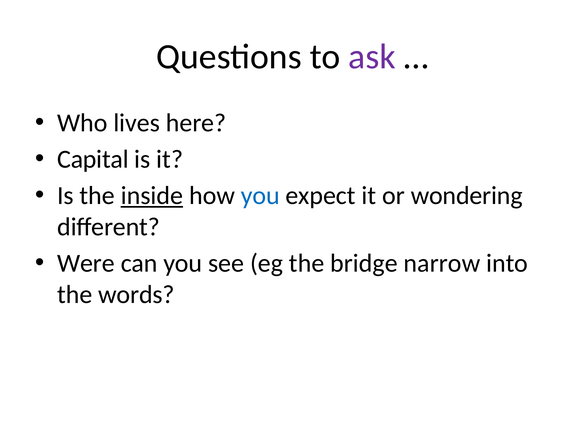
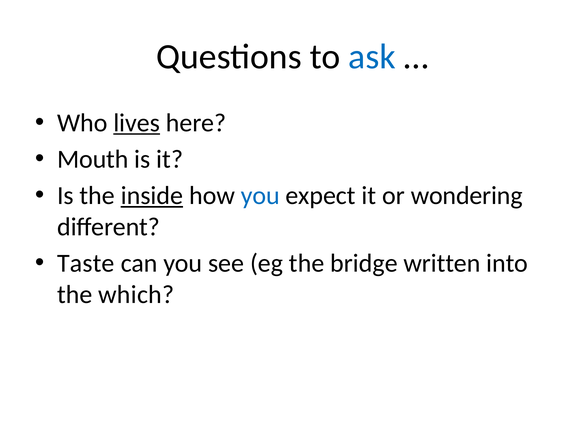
ask colour: purple -> blue
lives underline: none -> present
Capital: Capital -> Mouth
Were: Were -> Taste
narrow: narrow -> written
words: words -> which
